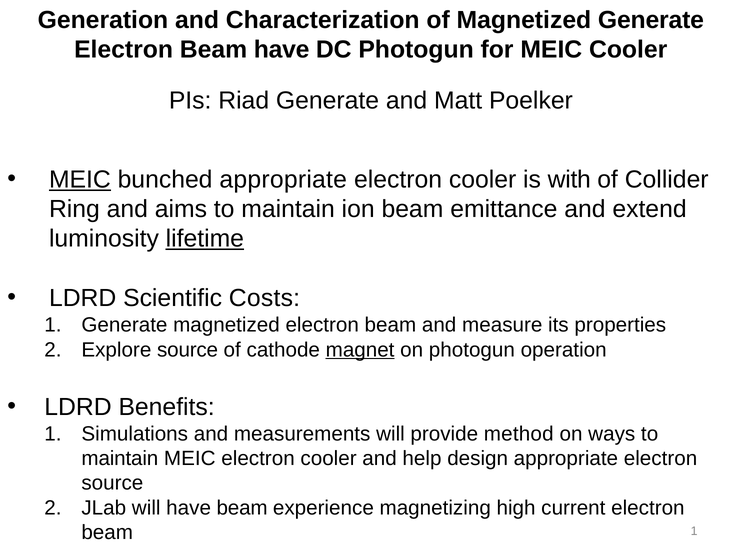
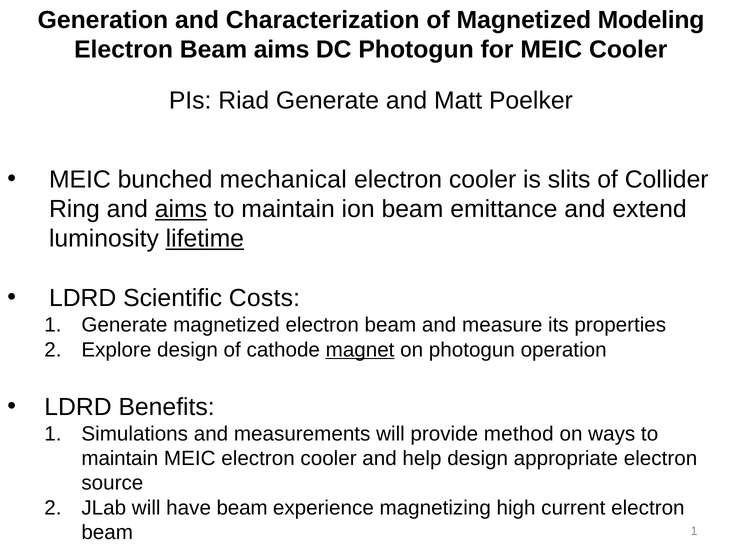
Magnetized Generate: Generate -> Modeling
Beam have: have -> aims
MEIC at (80, 180) underline: present -> none
bunched appropriate: appropriate -> mechanical
with: with -> slits
aims at (181, 209) underline: none -> present
Explore source: source -> design
